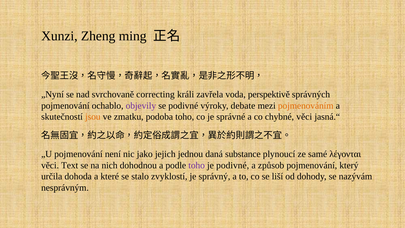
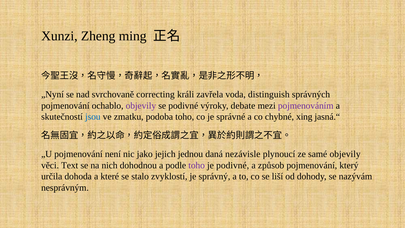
perspektivě: perspektivě -> distinguish
pojmenováním colour: orange -> purple
jsou colour: orange -> blue
chybné věci: věci -> xing
substance: substance -> nezávisle
samé λέγονται: λέγονται -> objevily
